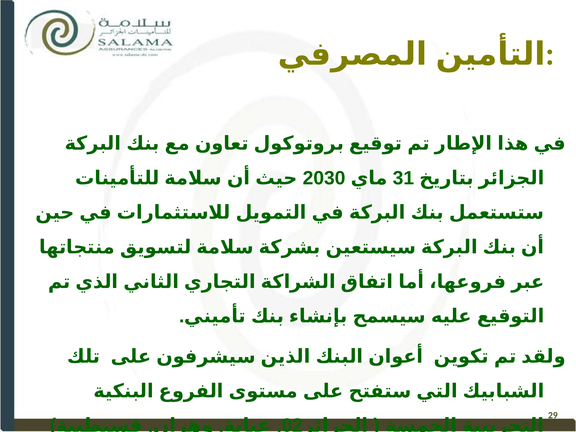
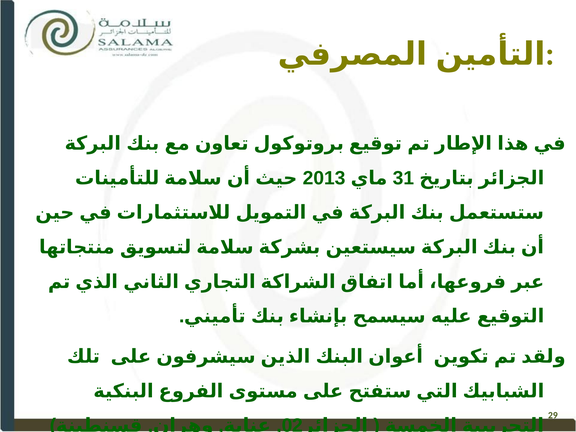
2030: 2030 -> 2013
